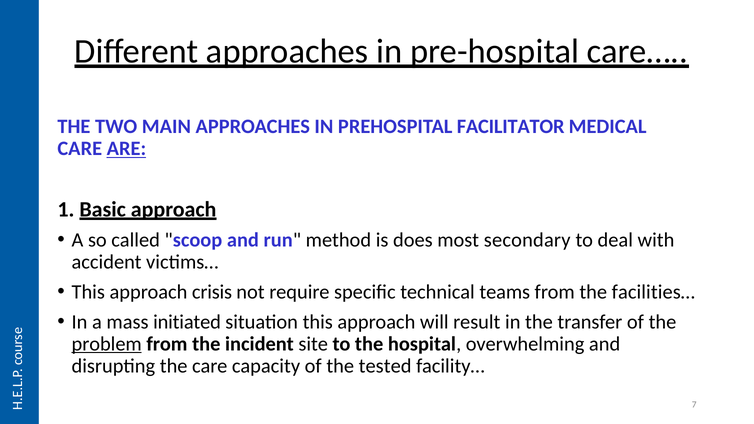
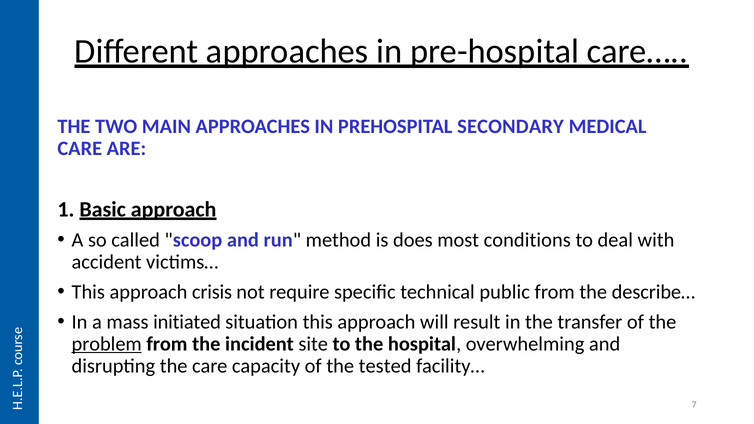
FACILITATOR: FACILITATOR -> SECONDARY
ARE underline: present -> none
secondary: secondary -> conditions
teams: teams -> public
facilities…: facilities… -> describe…
